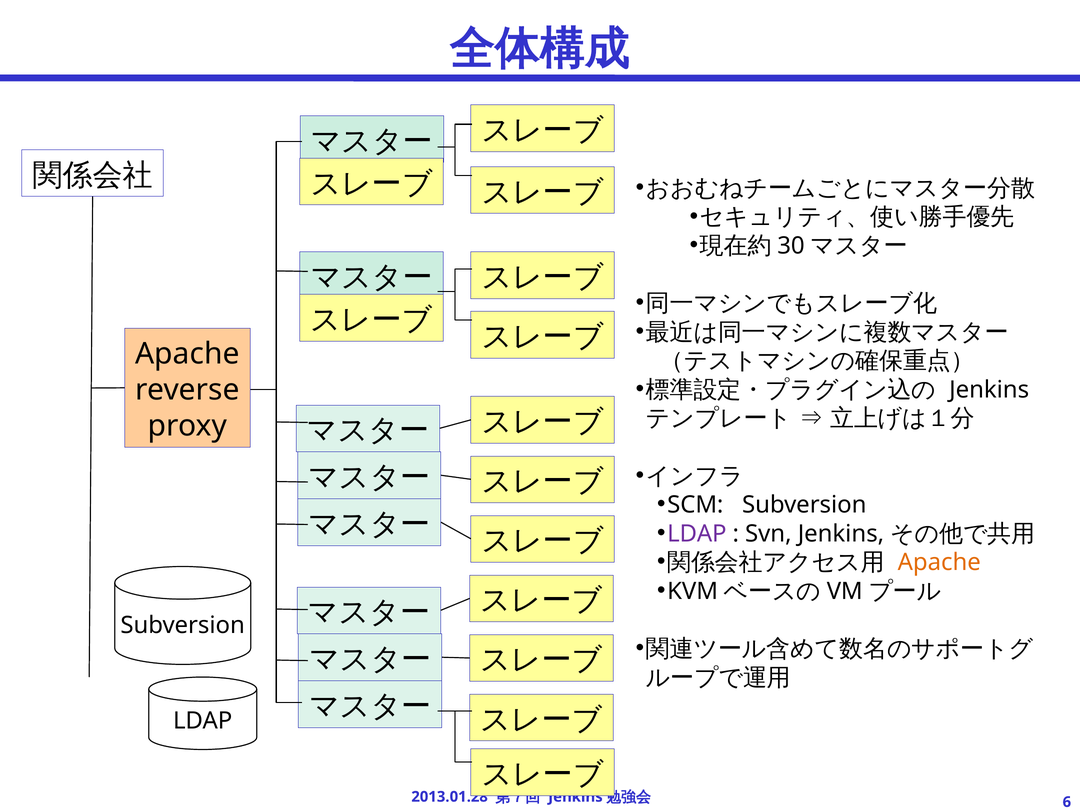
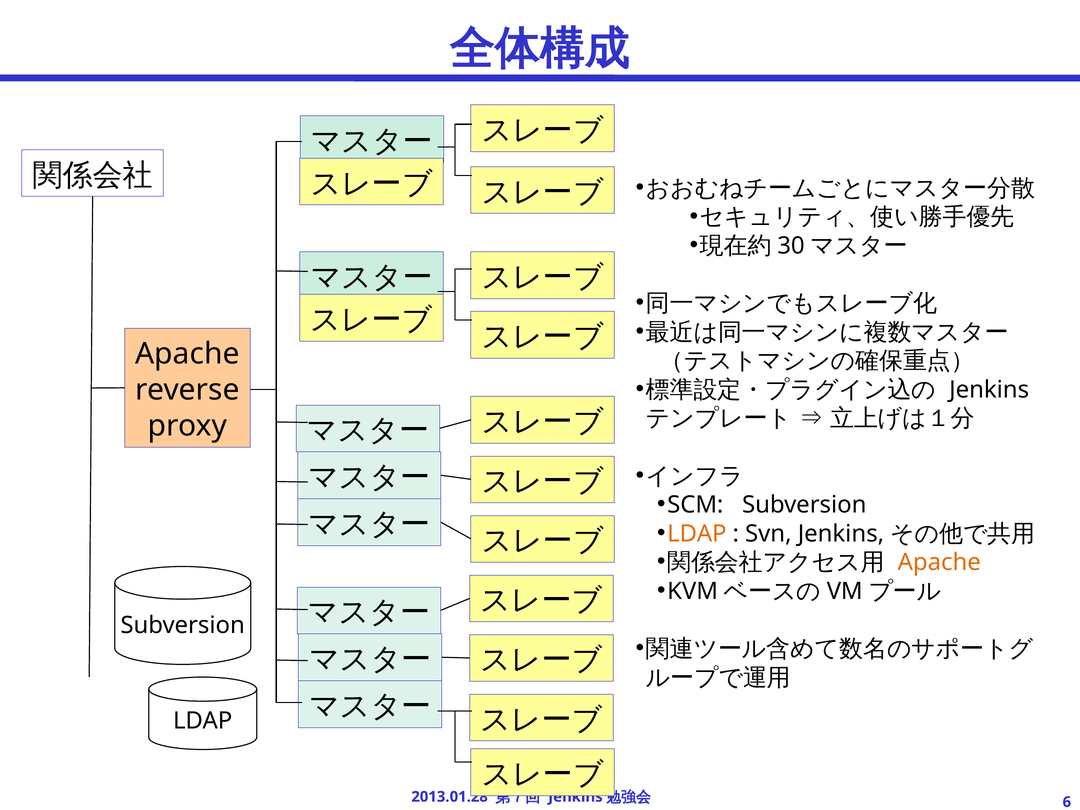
LDAP at (697, 534) colour: purple -> orange
